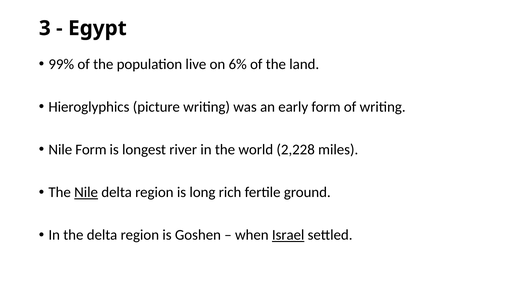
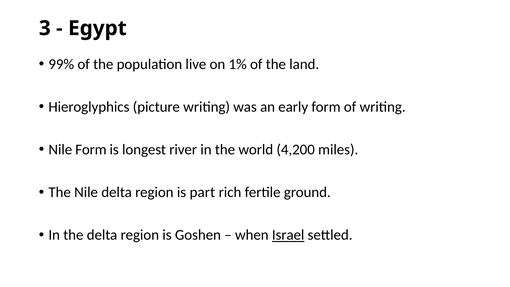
6%: 6% -> 1%
2,228: 2,228 -> 4,200
Nile at (86, 192) underline: present -> none
long: long -> part
